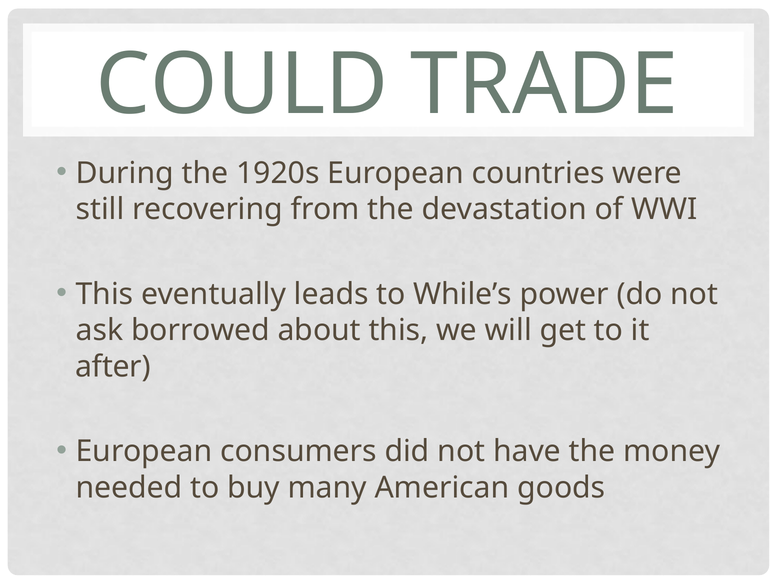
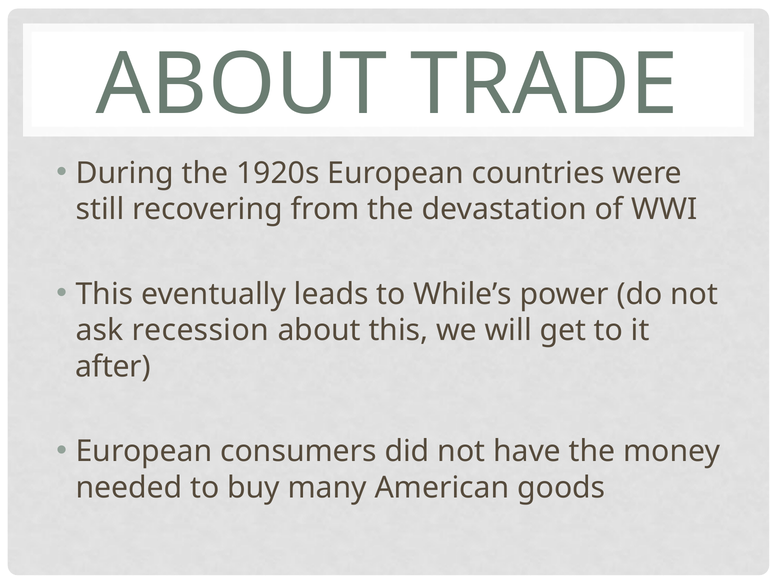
COULD at (242, 85): COULD -> ABOUT
borrowed: borrowed -> recession
